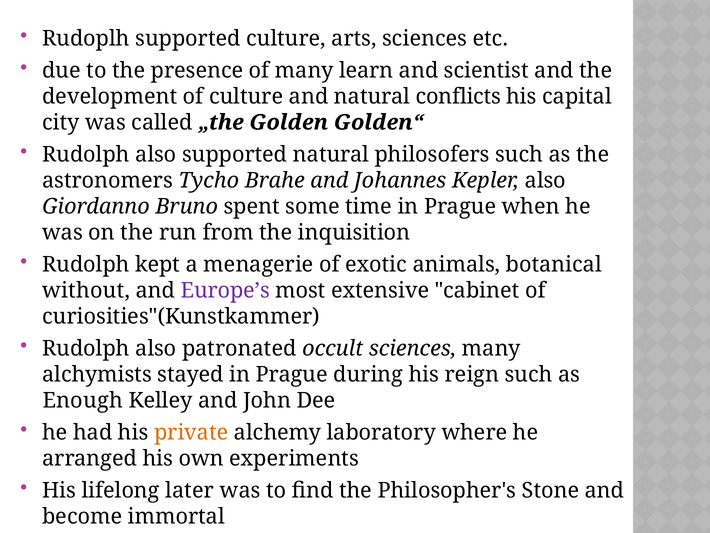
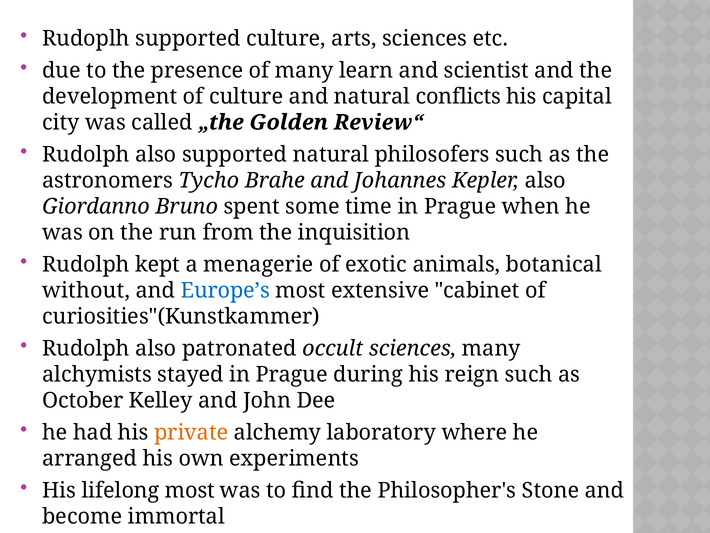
Golden“: Golden“ -> Review“
Europe’s colour: purple -> blue
Enough: Enough -> October
lifelong later: later -> most
